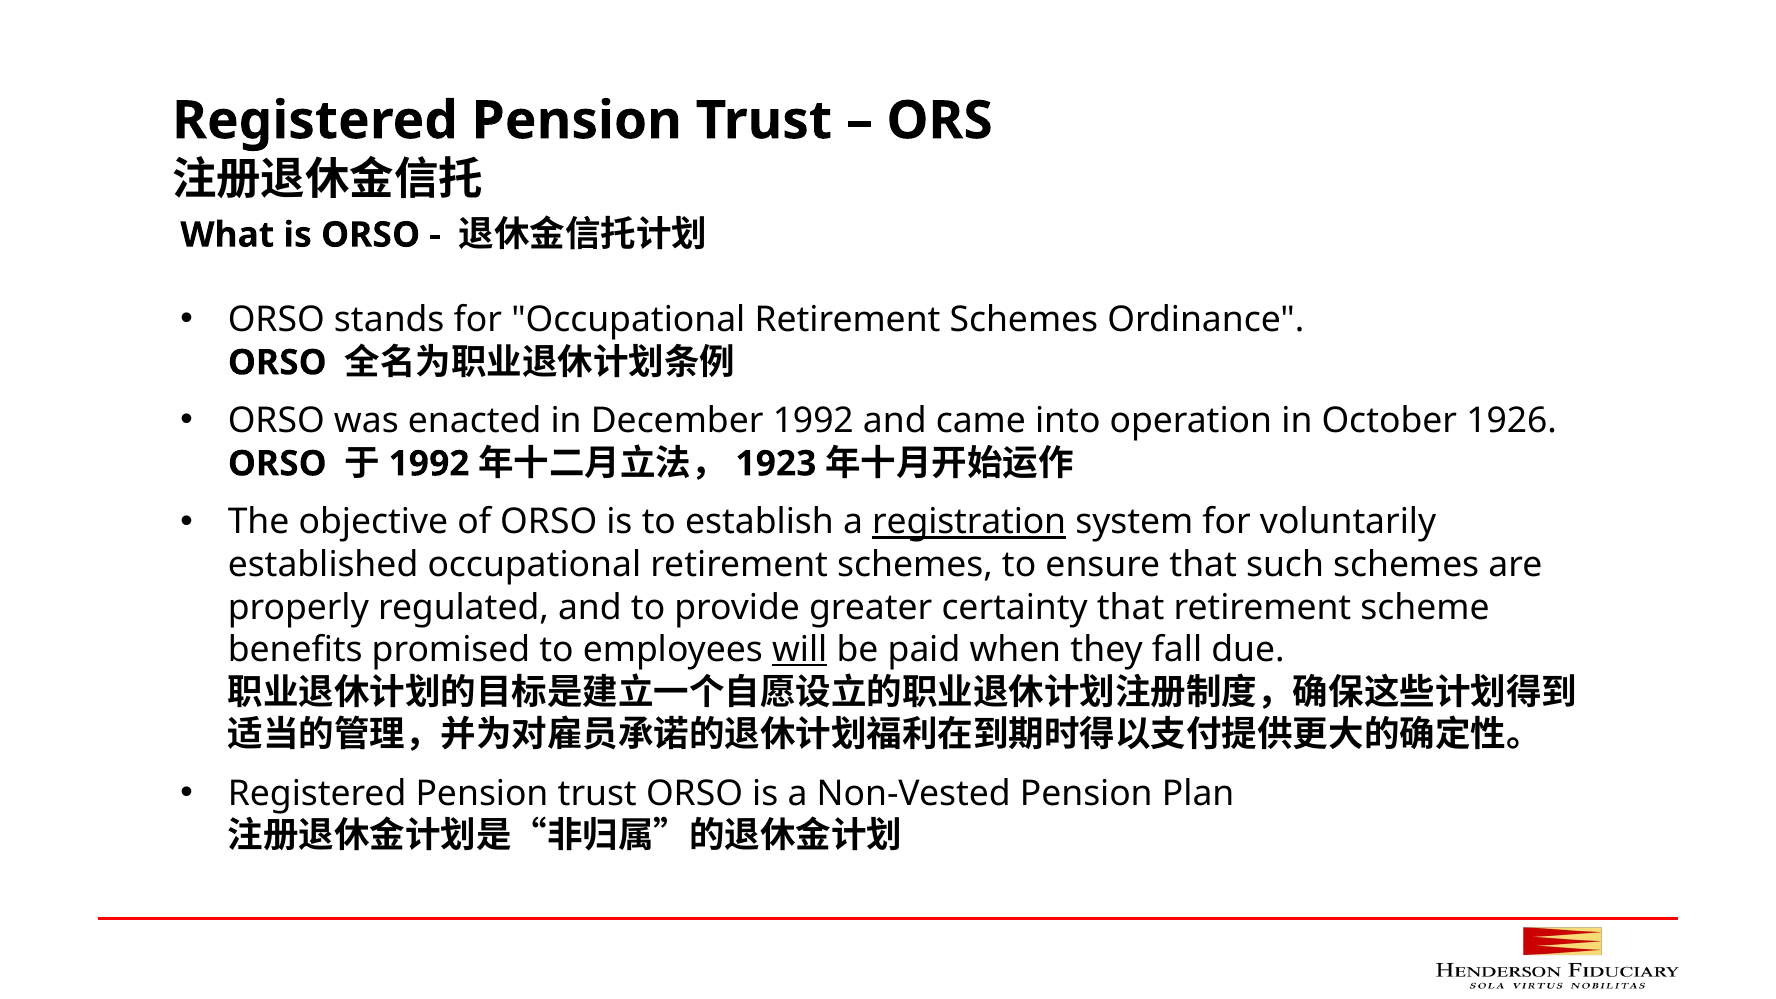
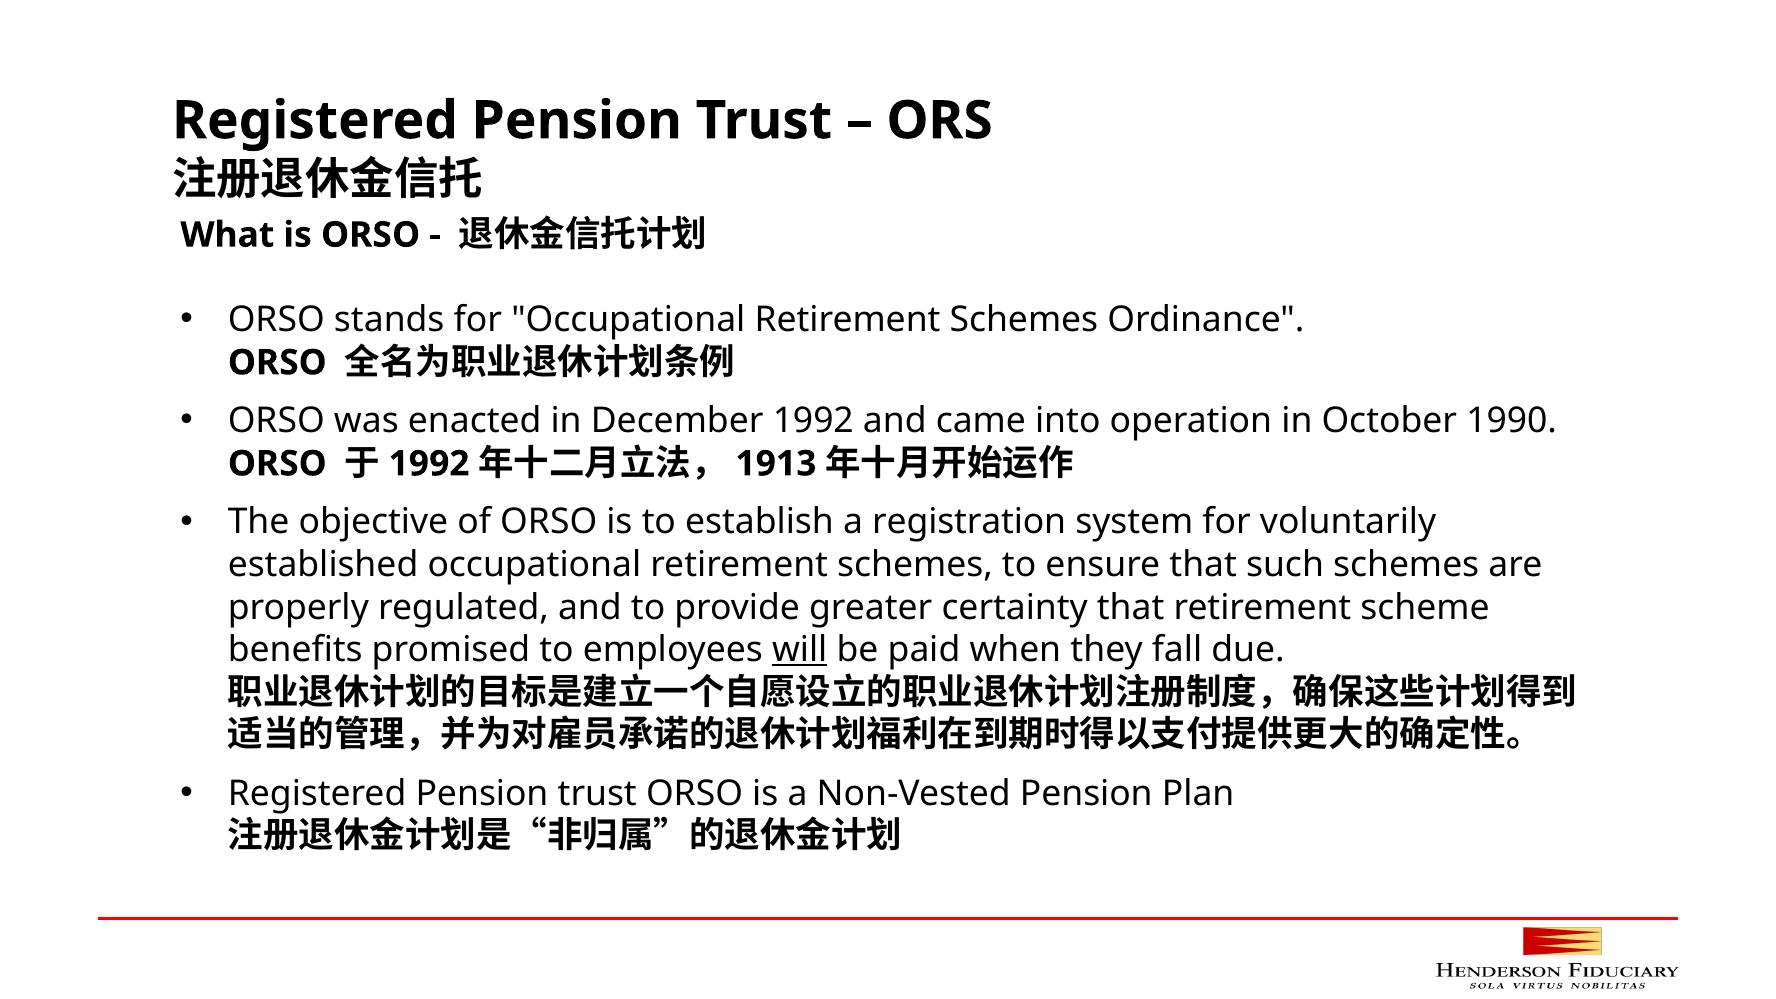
1926: 1926 -> 1990
1923: 1923 -> 1913
registration underline: present -> none
